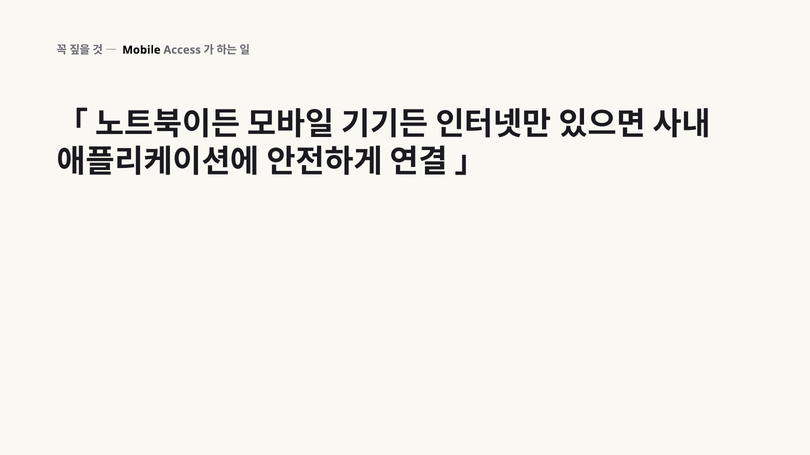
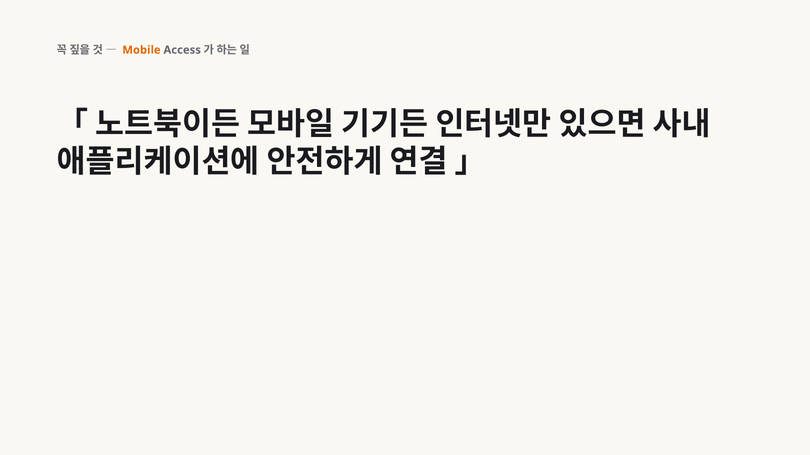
Mobile colour: black -> orange
